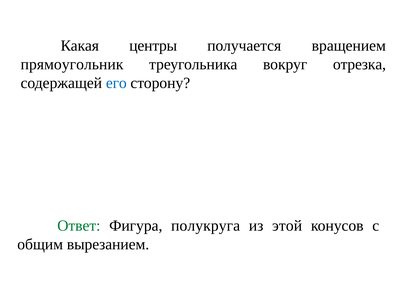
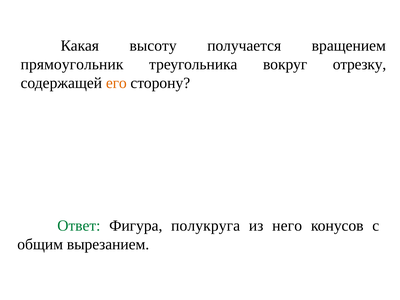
центры: центры -> высоту
отрезка: отрезка -> отрезку
его colour: blue -> orange
этой: этой -> него
